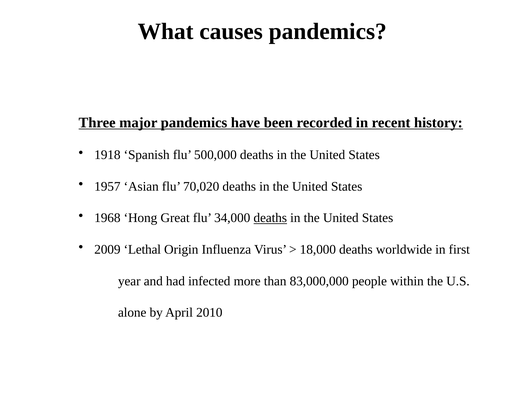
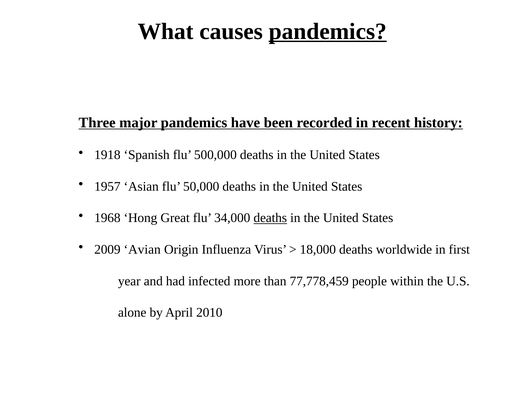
pandemics at (328, 31) underline: none -> present
70,020: 70,020 -> 50,000
Lethal: Lethal -> Avian
83,000,000: 83,000,000 -> 77,778,459
